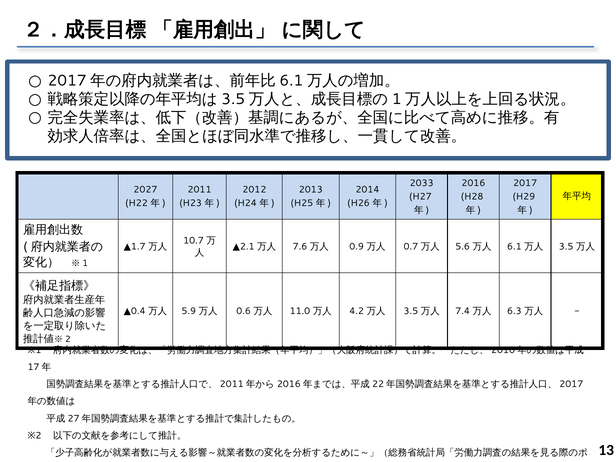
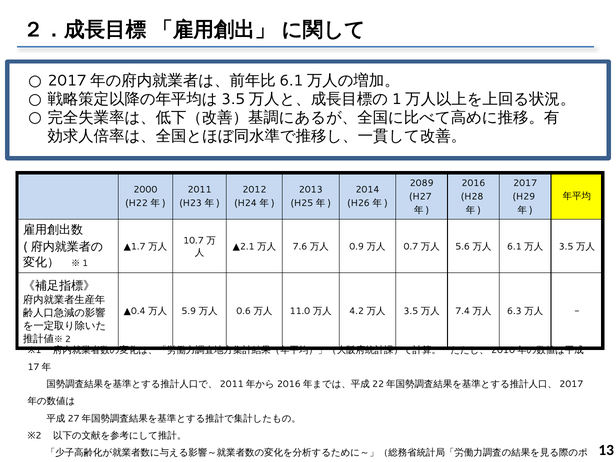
2033: 2033 -> 2089
2027: 2027 -> 2000
